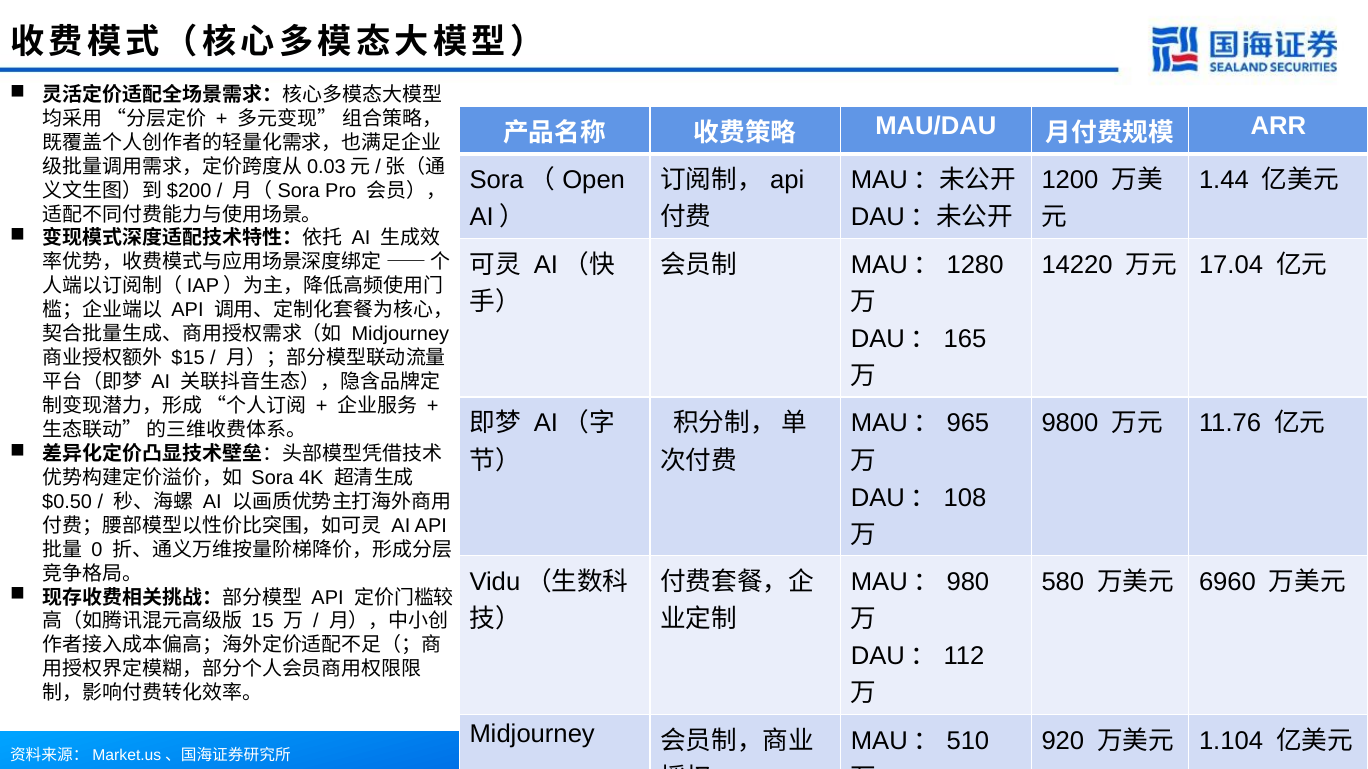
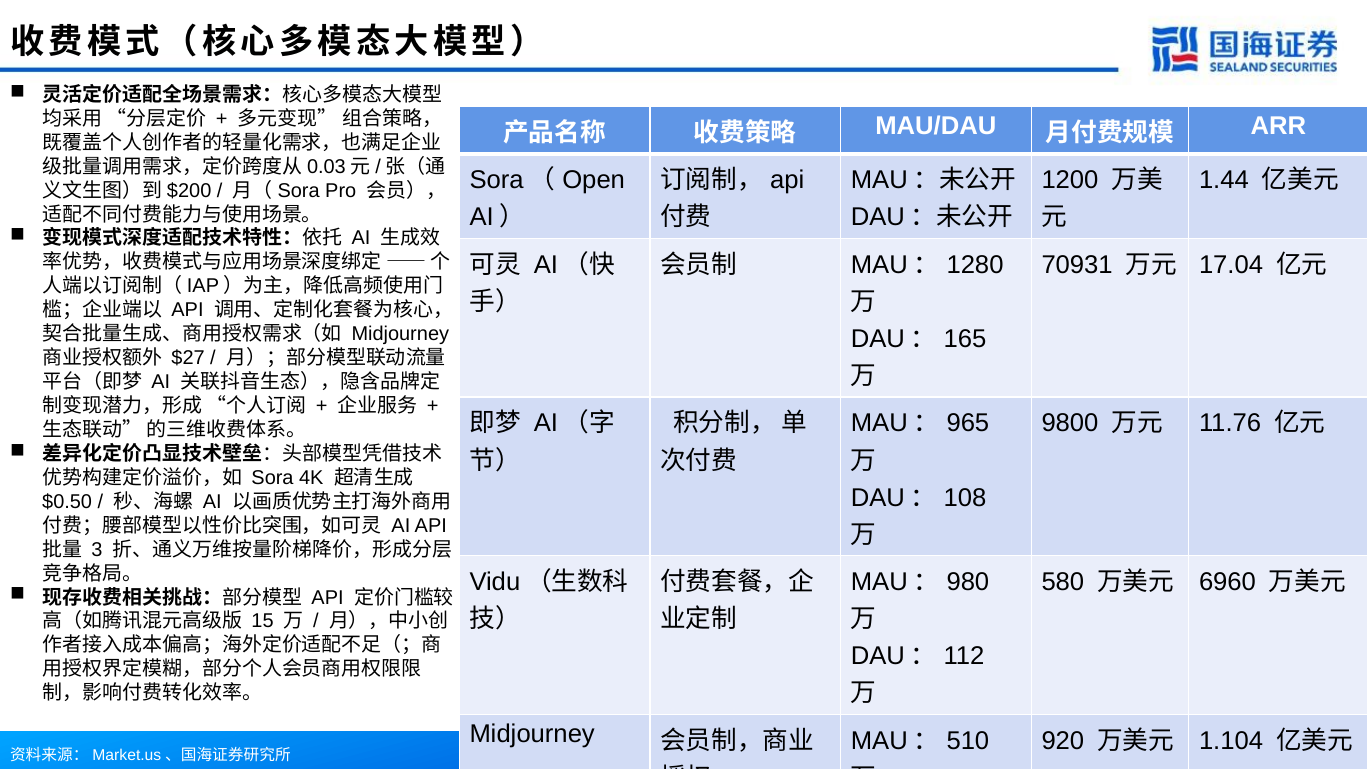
14220: 14220 -> 70931
$15: $15 -> $27
0 at (97, 550): 0 -> 3
